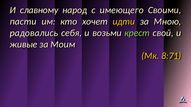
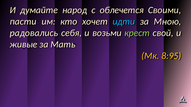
славному: славному -> думайте
имеющего: имеющего -> облечется
идти colour: yellow -> light blue
Моим: Моим -> Мать
8:71: 8:71 -> 8:95
